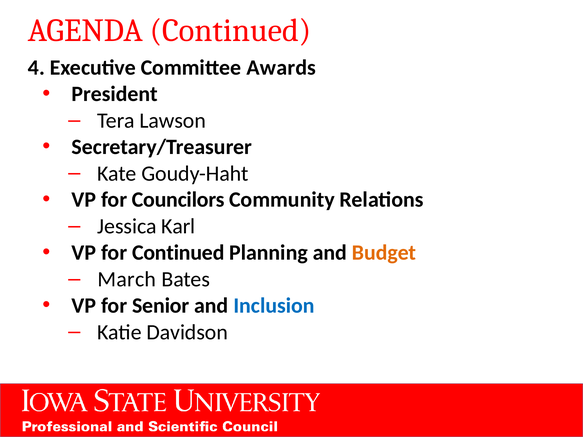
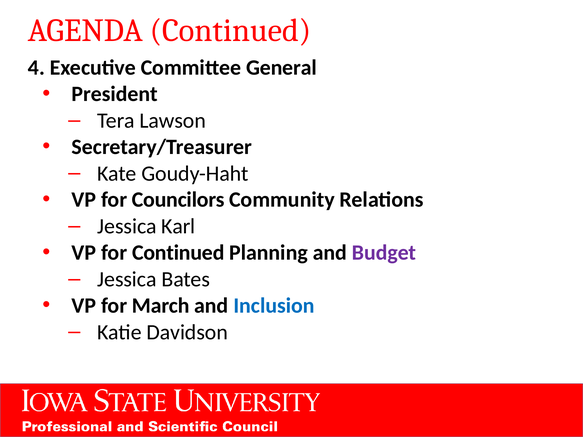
Awards: Awards -> General
Budget colour: orange -> purple
March at (127, 279): March -> Jessica
Senior: Senior -> March
